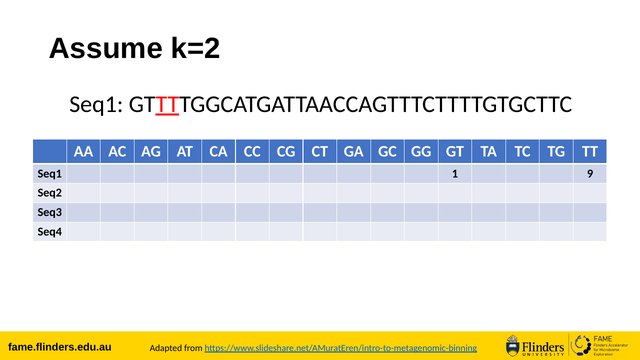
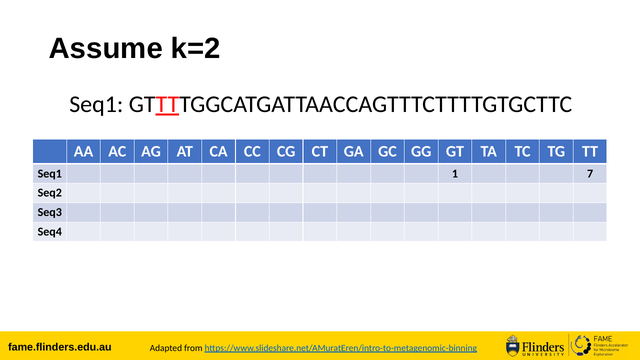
9: 9 -> 7
